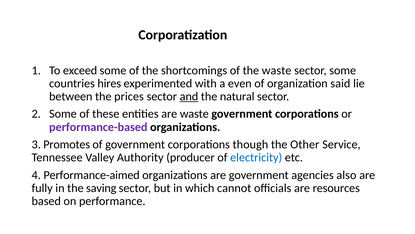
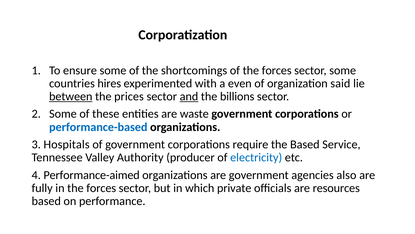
exceed: exceed -> ensure
of the waste: waste -> forces
between underline: none -> present
natural: natural -> billions
performance-based colour: purple -> blue
Promotes: Promotes -> Hospitals
though: though -> require
the Other: Other -> Based
in the saving: saving -> forces
cannot: cannot -> private
